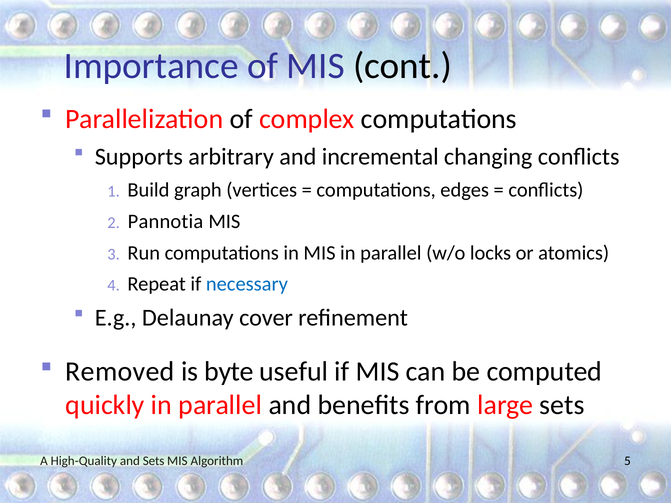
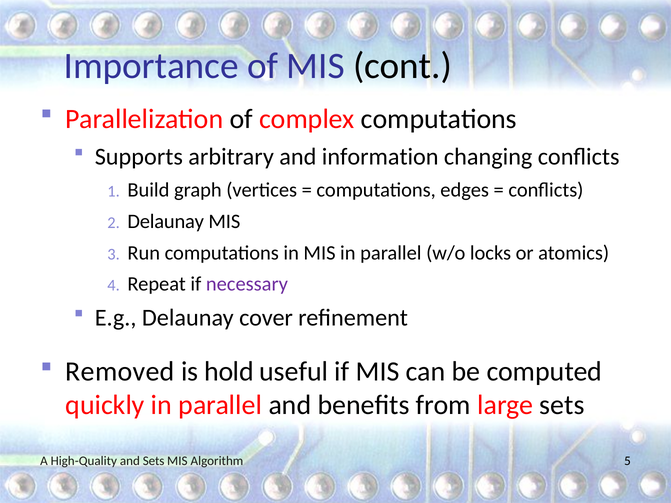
incremental: incremental -> information
Pannotia at (166, 222): Pannotia -> Delaunay
necessary colour: blue -> purple
byte: byte -> hold
